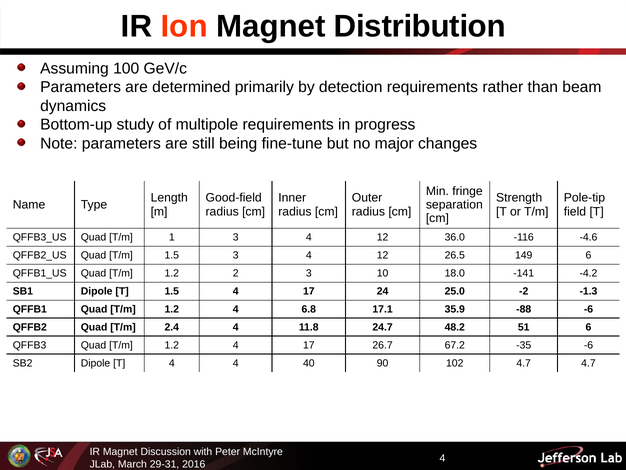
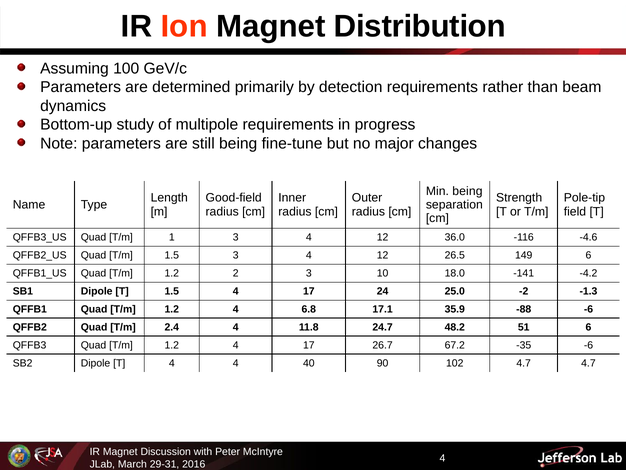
Min fringe: fringe -> being
